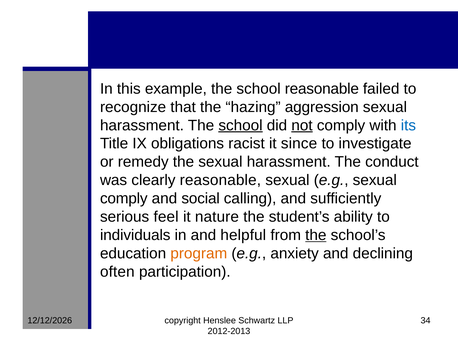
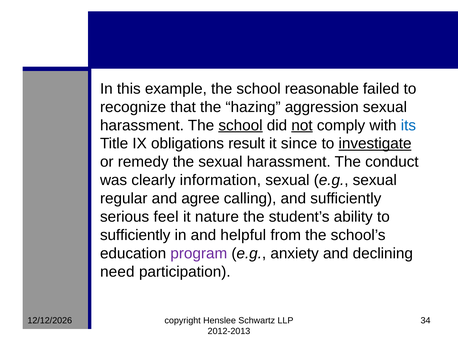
racist: racist -> result
investigate underline: none -> present
clearly reasonable: reasonable -> information
comply at (124, 199): comply -> regular
social: social -> agree
individuals at (135, 235): individuals -> sufficiently
the at (316, 235) underline: present -> none
program colour: orange -> purple
often: often -> need
